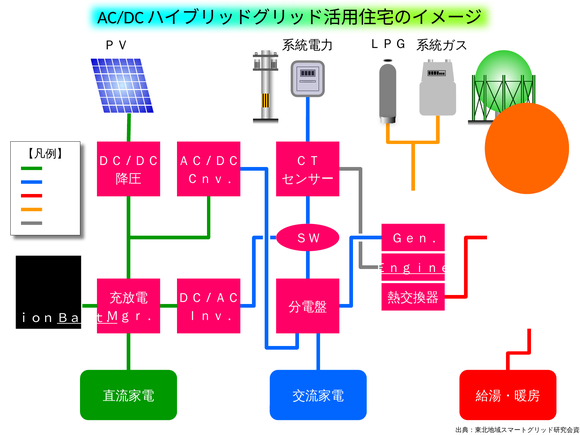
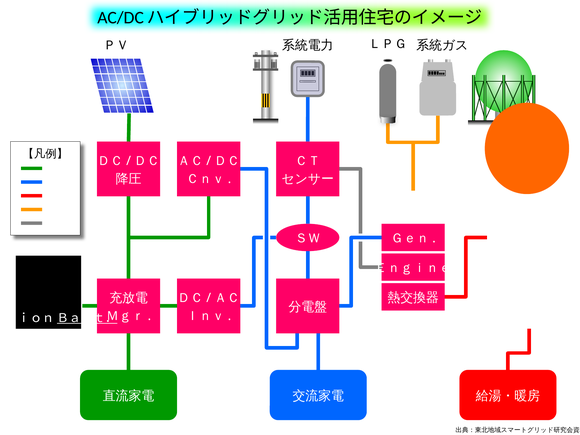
Ｅｎｇｉｎｅ underline: present -> none
